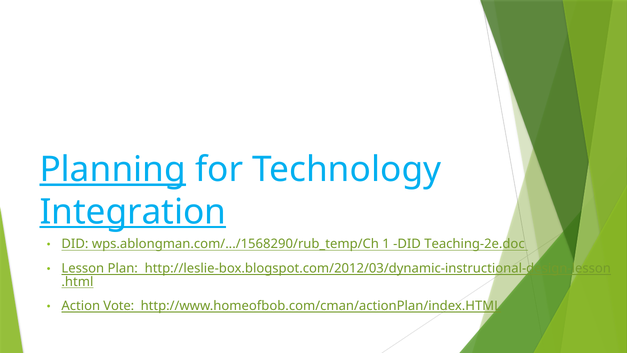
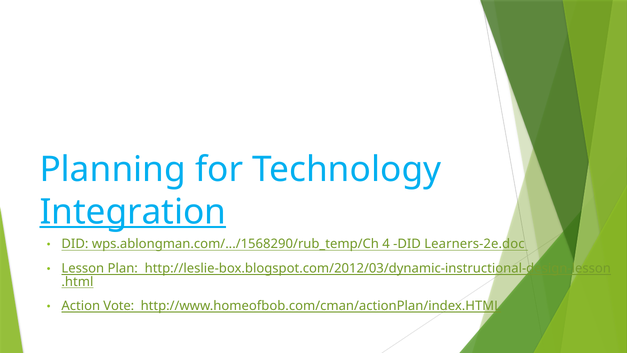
Planning underline: present -> none
1: 1 -> 4
Teaching-2e.doc: Teaching-2e.doc -> Learners-2e.doc
